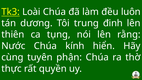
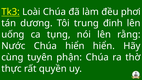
luôn: luôn -> phơi
thiên: thiên -> uống
Chúa kính: kính -> hiển
